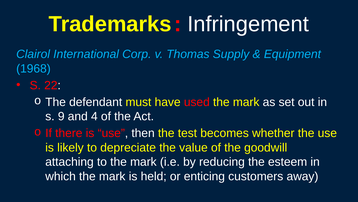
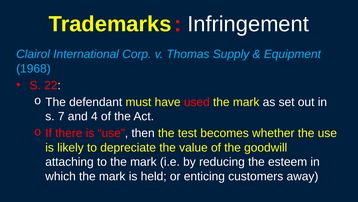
9: 9 -> 7
